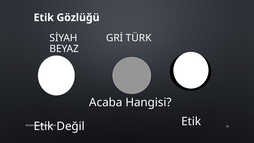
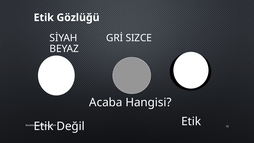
TÜRK: TÜRK -> SIZCE
